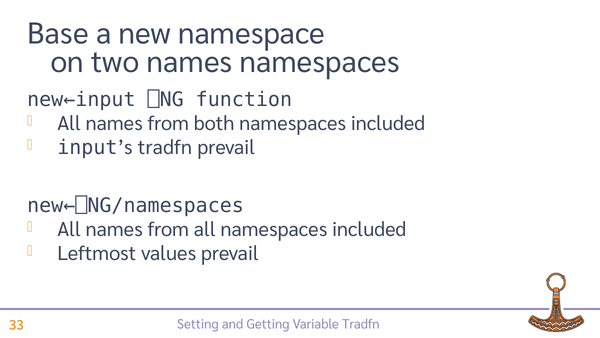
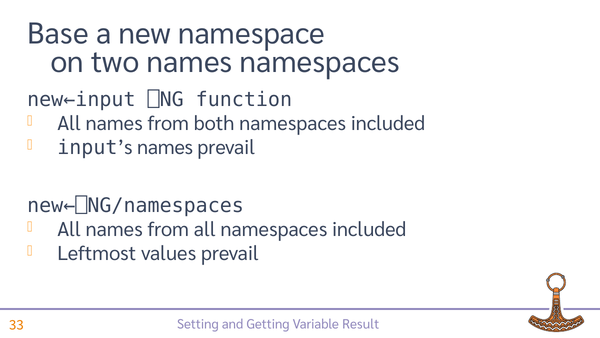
tradfn at (165, 147): tradfn -> names
Tradfn at (361, 324): Tradfn -> Result
